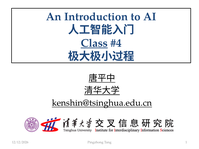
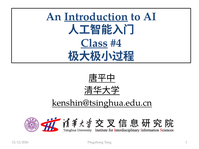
Introduction underline: none -> present
